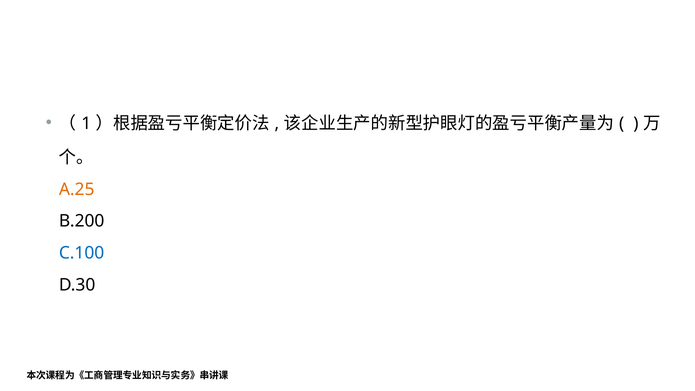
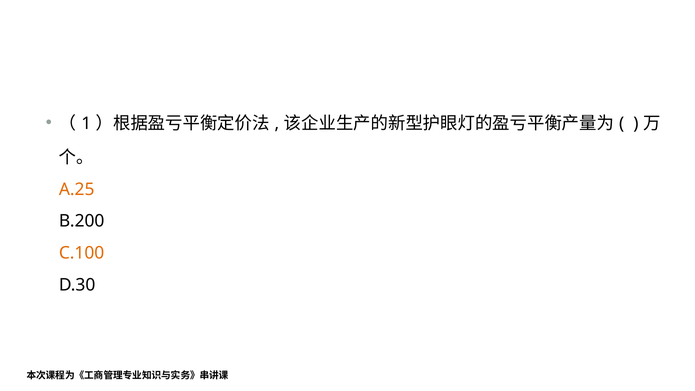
C.100 colour: blue -> orange
